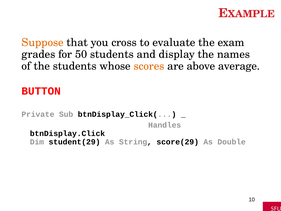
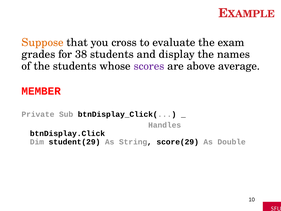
50: 50 -> 38
scores colour: orange -> purple
BUTTON: BUTTON -> MEMBER
